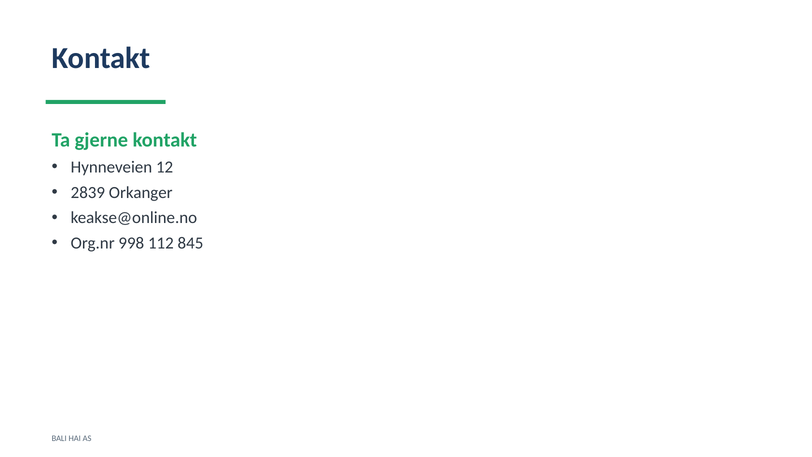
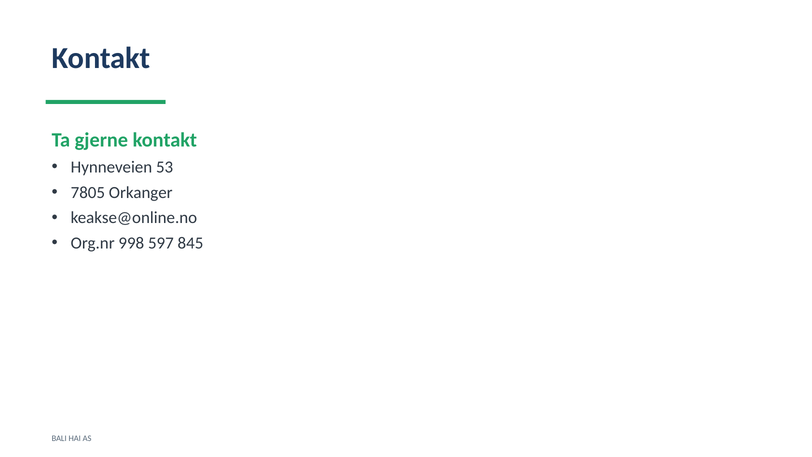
12: 12 -> 53
2839: 2839 -> 7805
112: 112 -> 597
